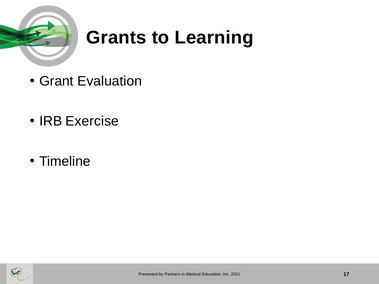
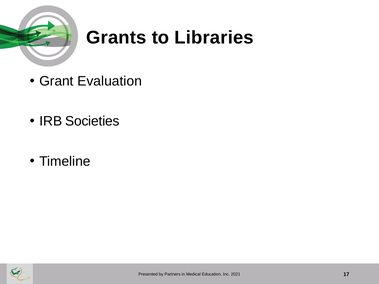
Learning: Learning -> Libraries
Exercise: Exercise -> Societies
